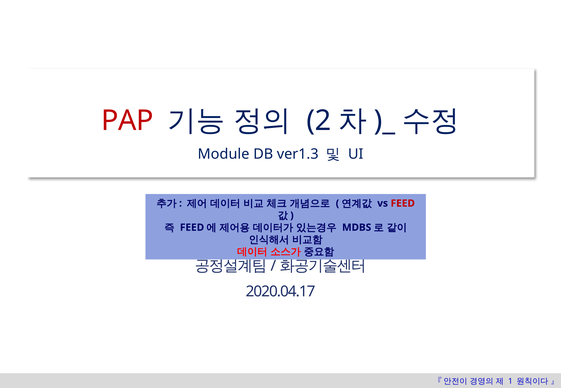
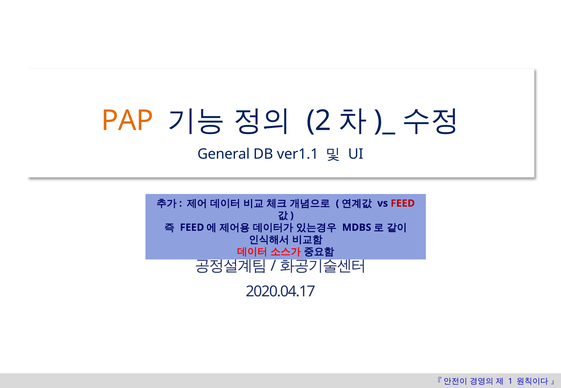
PAP colour: red -> orange
Module: Module -> General
ver1.3: ver1.3 -> ver1.1
